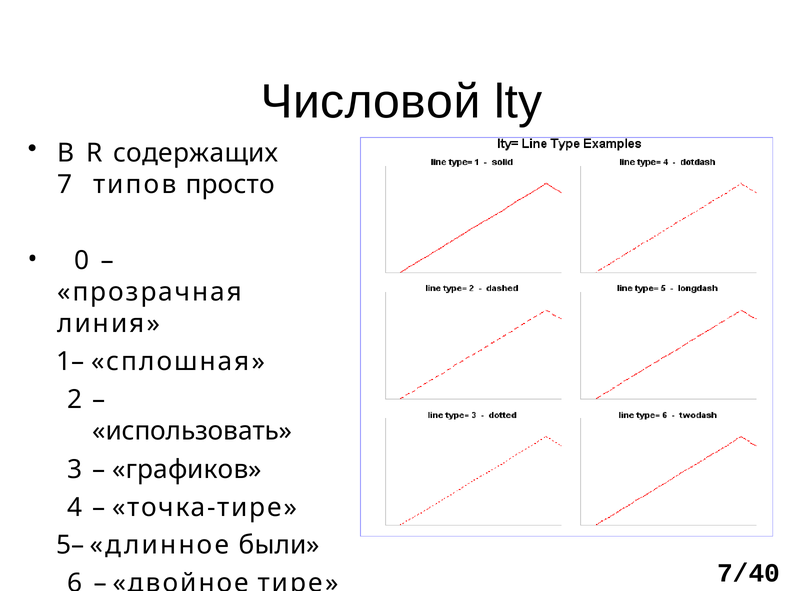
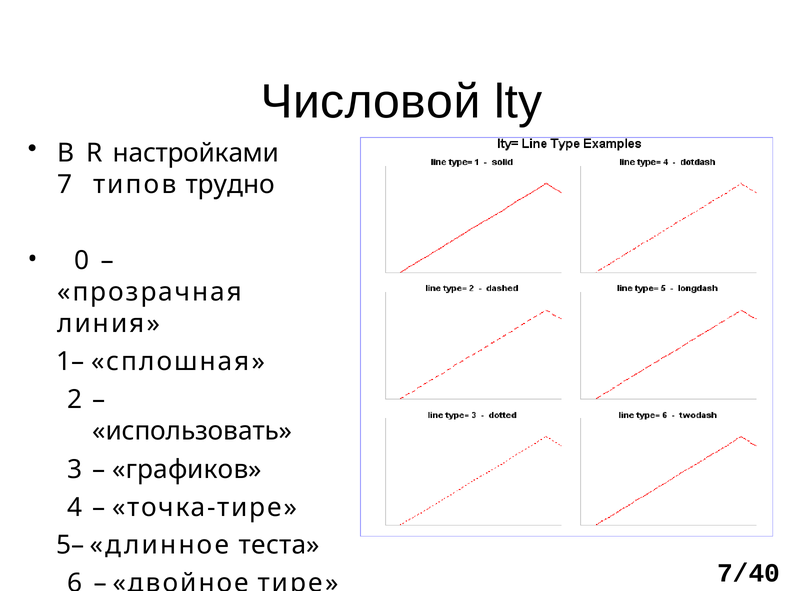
содержащих: содержащих -> настройками
просто: просто -> трудно
были: были -> теста
